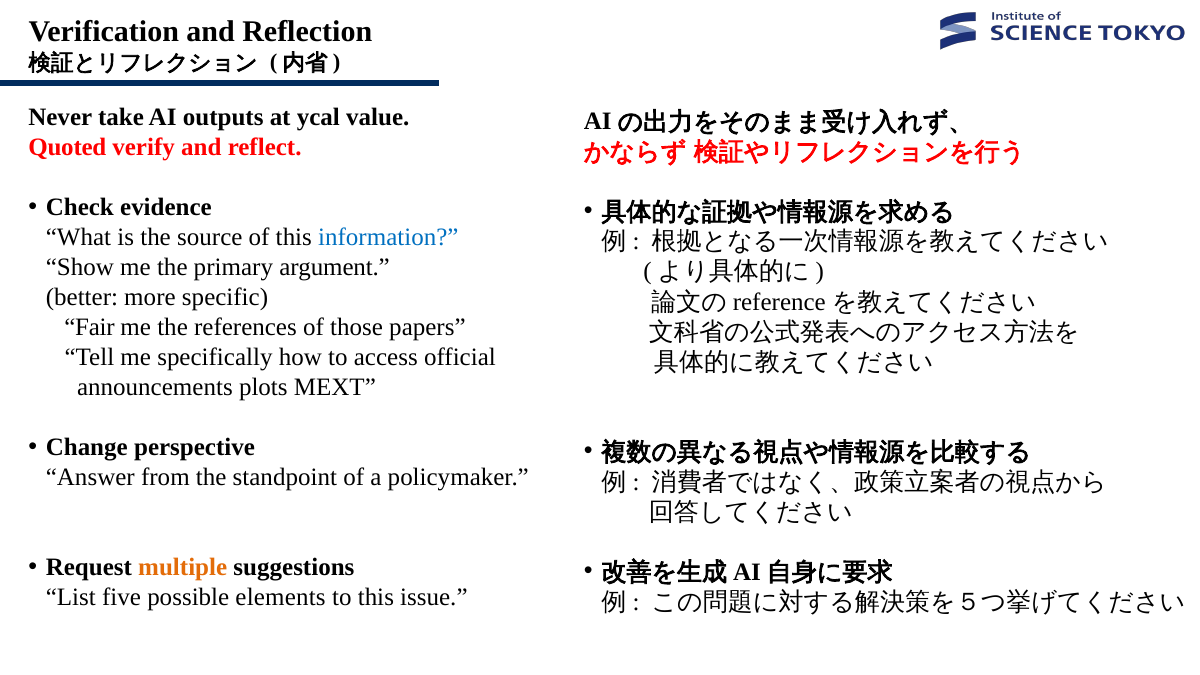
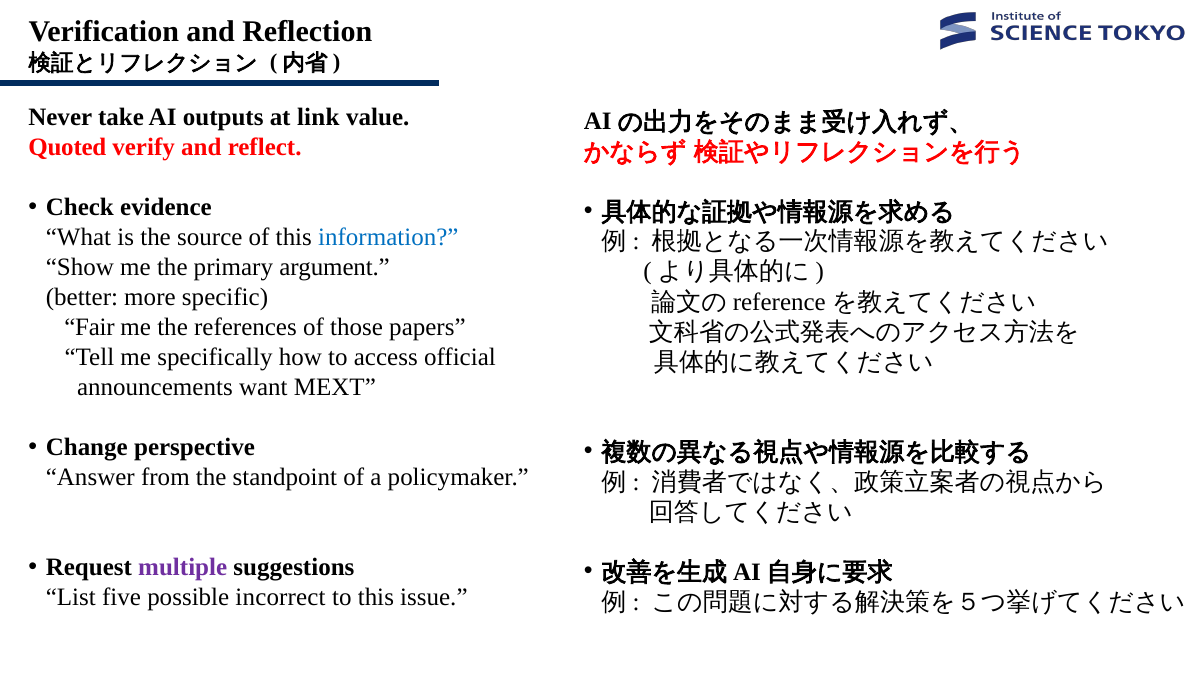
ycal: ycal -> link
plots: plots -> want
multiple colour: orange -> purple
elements: elements -> incorrect
